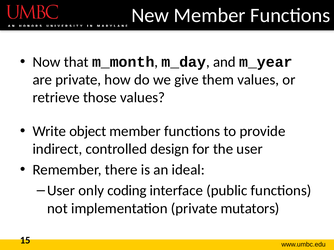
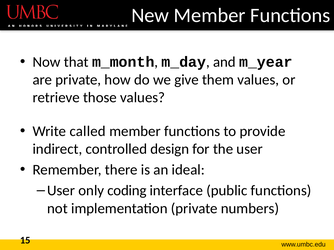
object: object -> called
mutators: mutators -> numbers
